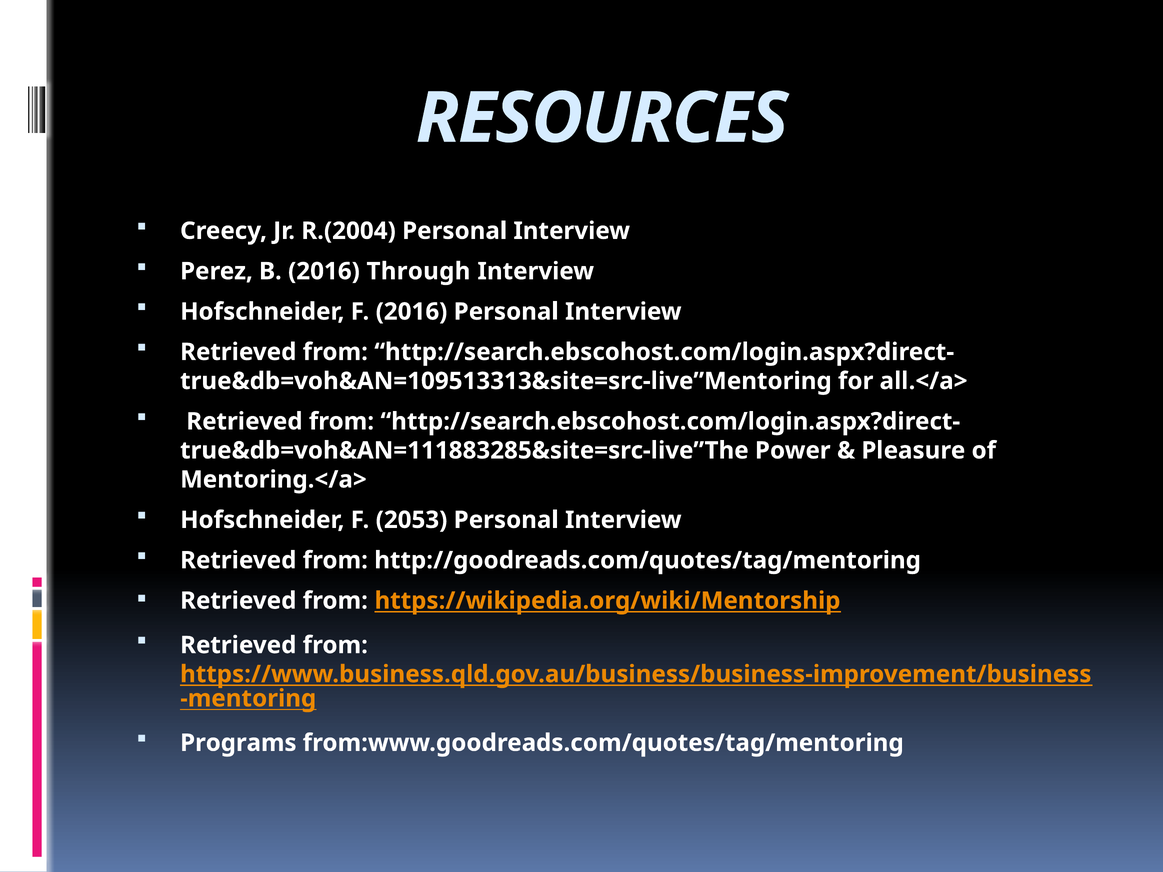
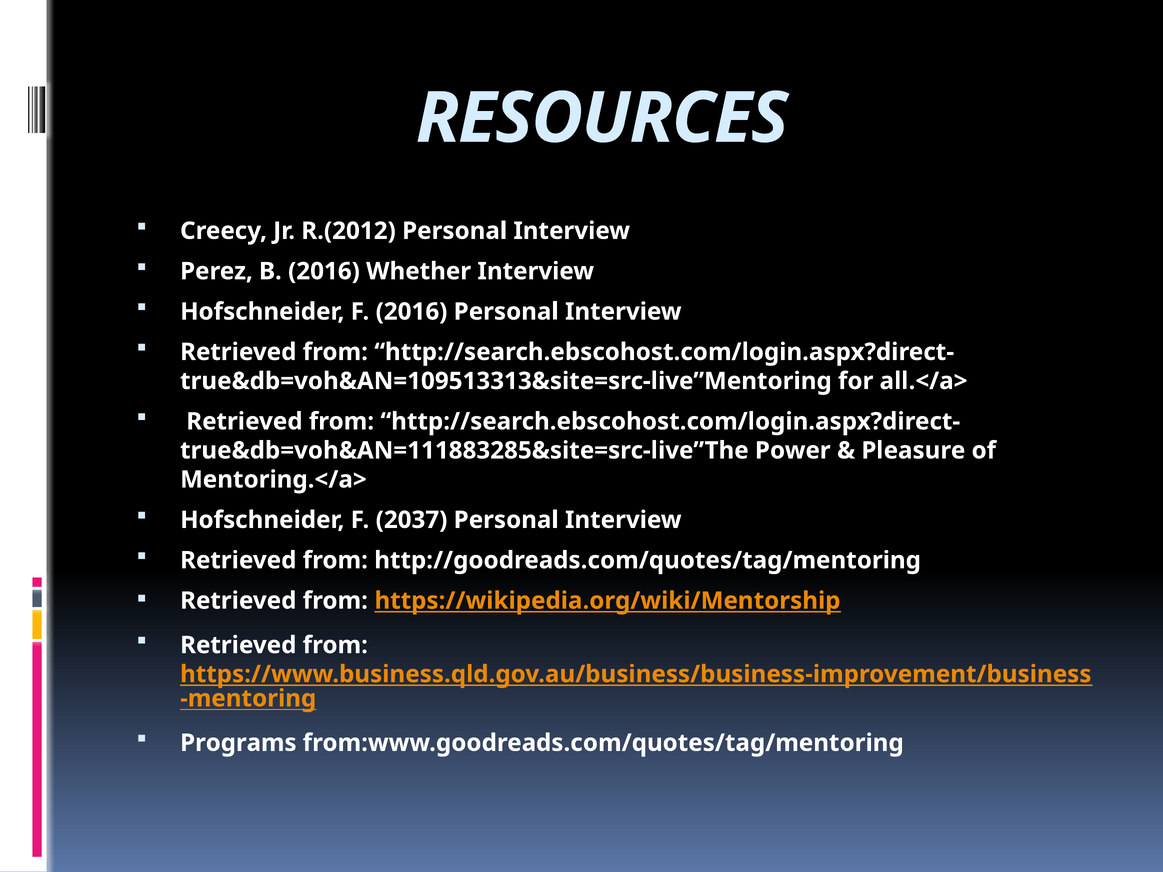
R.(2004: R.(2004 -> R.(2012
Through: Through -> Whether
2053: 2053 -> 2037
